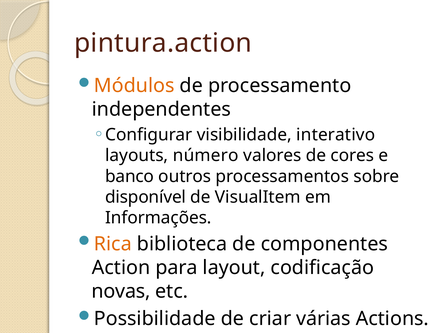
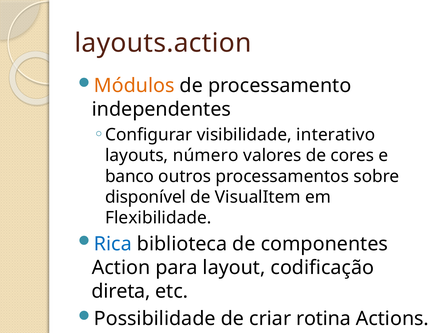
pintura.action: pintura.action -> layouts.action
Informações: Informações -> Flexibilidade
Rica colour: orange -> blue
novas: novas -> direta
várias: várias -> rotina
